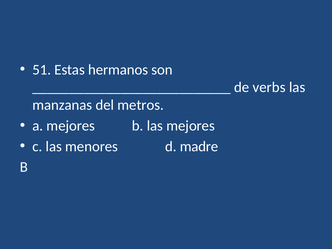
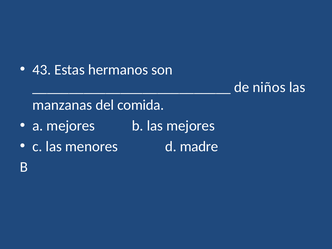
51: 51 -> 43
verbs: verbs -> niños
metros: metros -> comida
